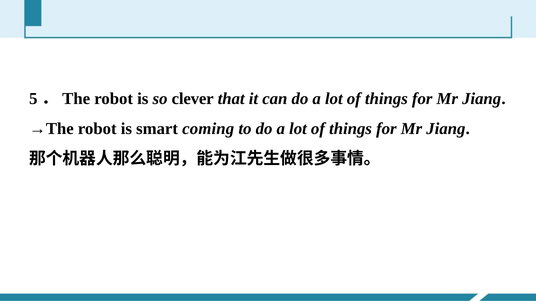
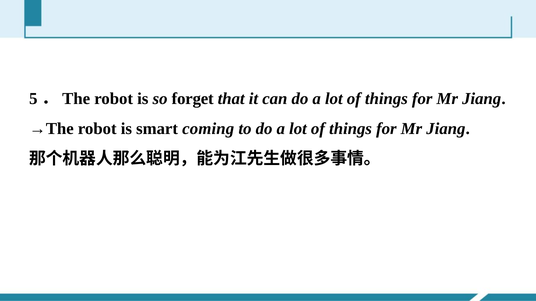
clever: clever -> forget
